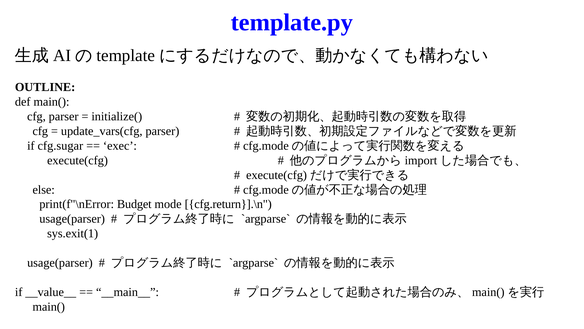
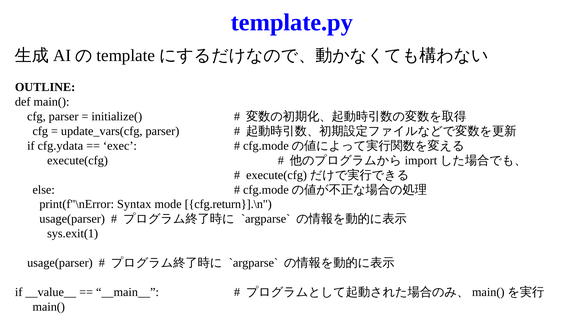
cfg.sugar: cfg.sugar -> cfg.ydata
Budget: Budget -> Syntax
